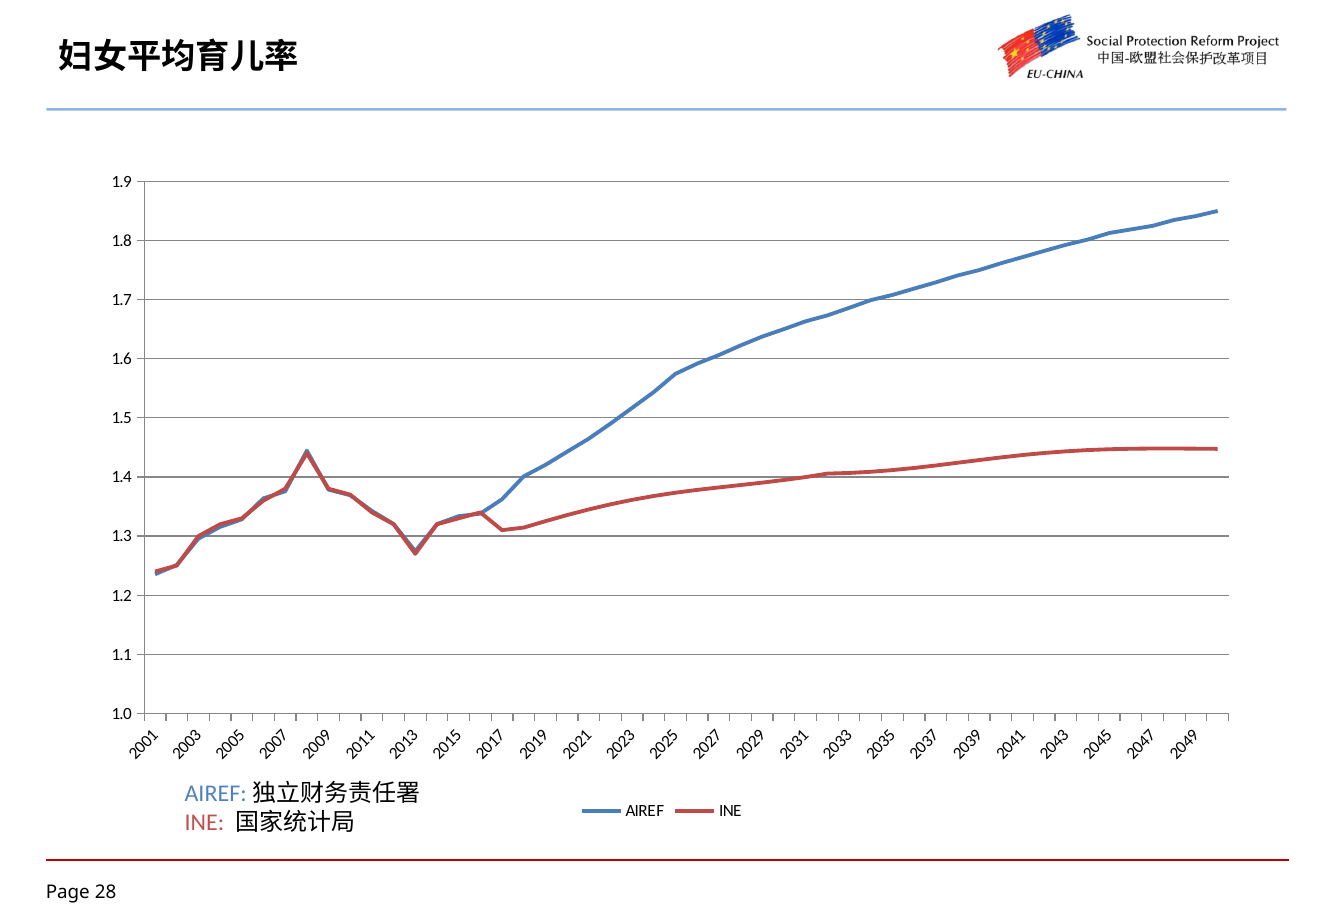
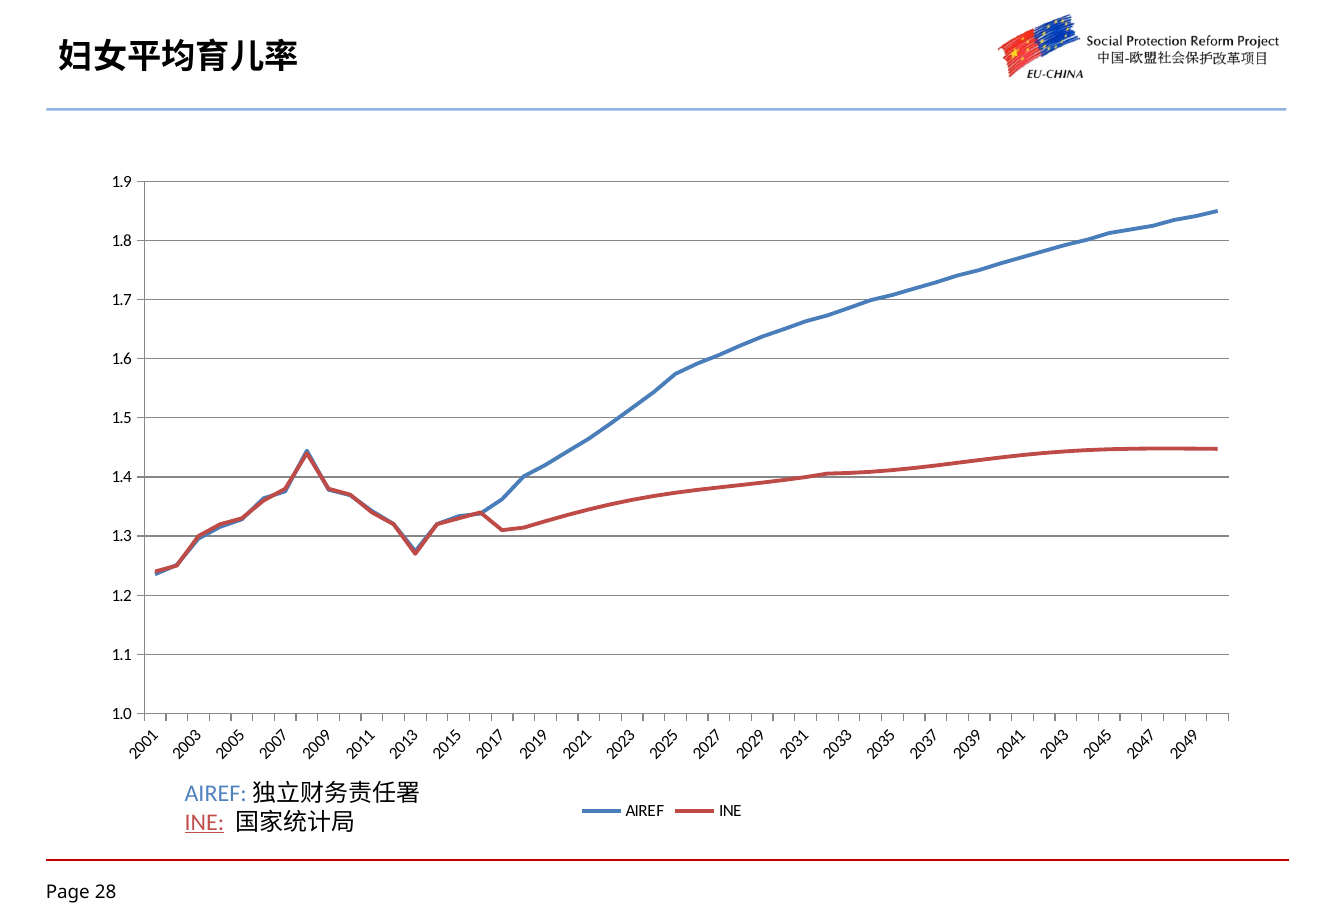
INE at (205, 822) underline: none -> present
